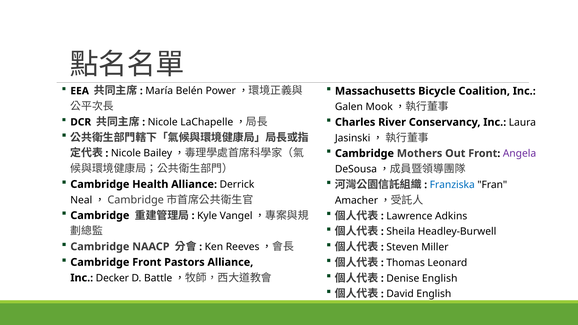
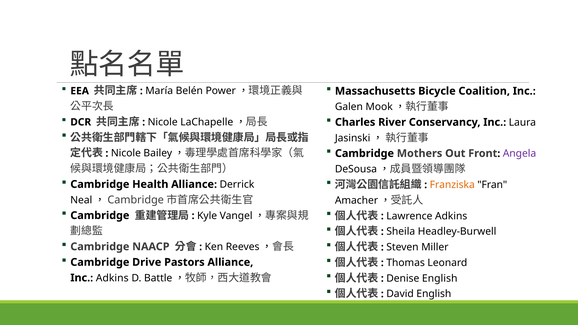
Franziska colour: blue -> orange
Cambridge Front: Front -> Drive
Inc Decker: Decker -> Adkins
